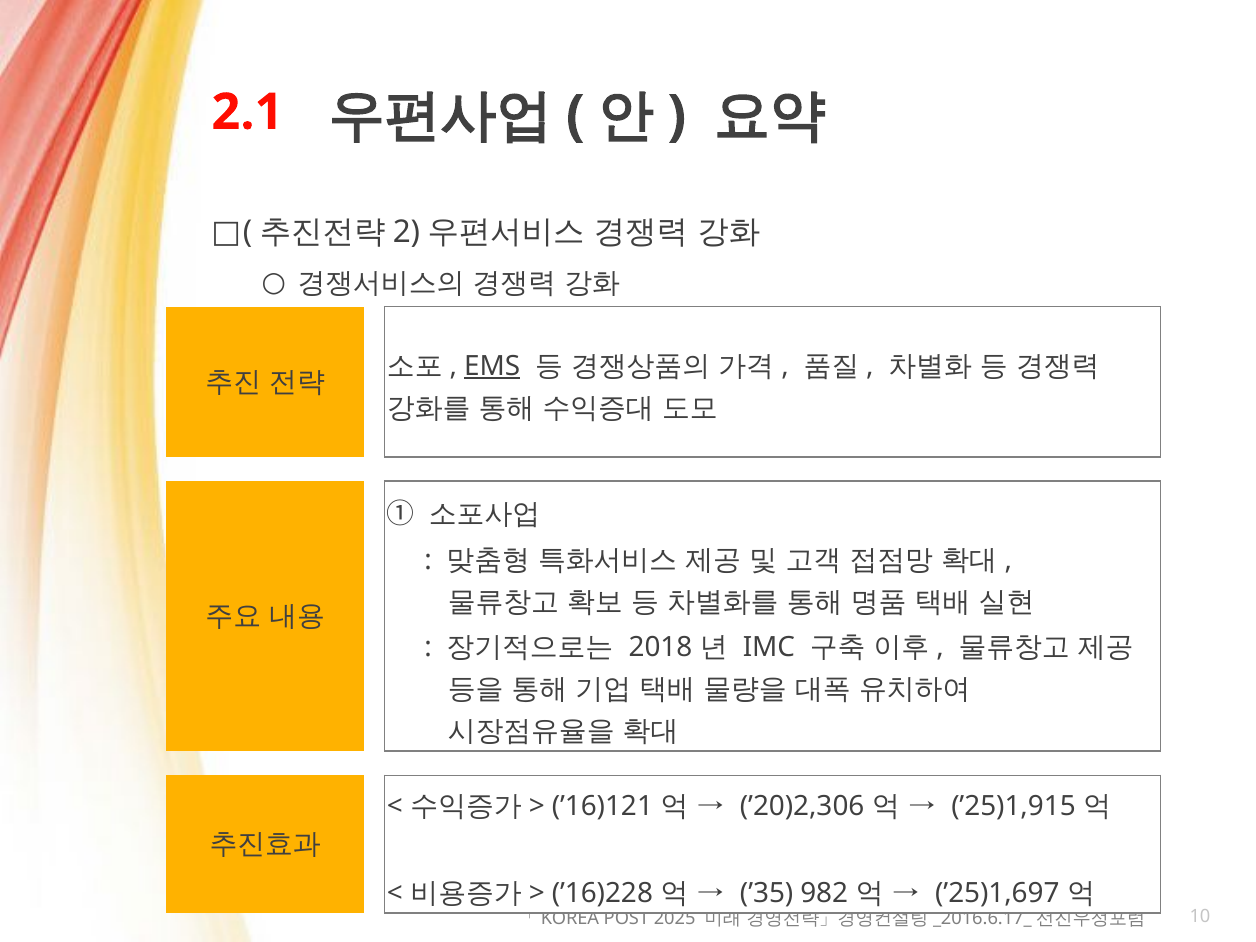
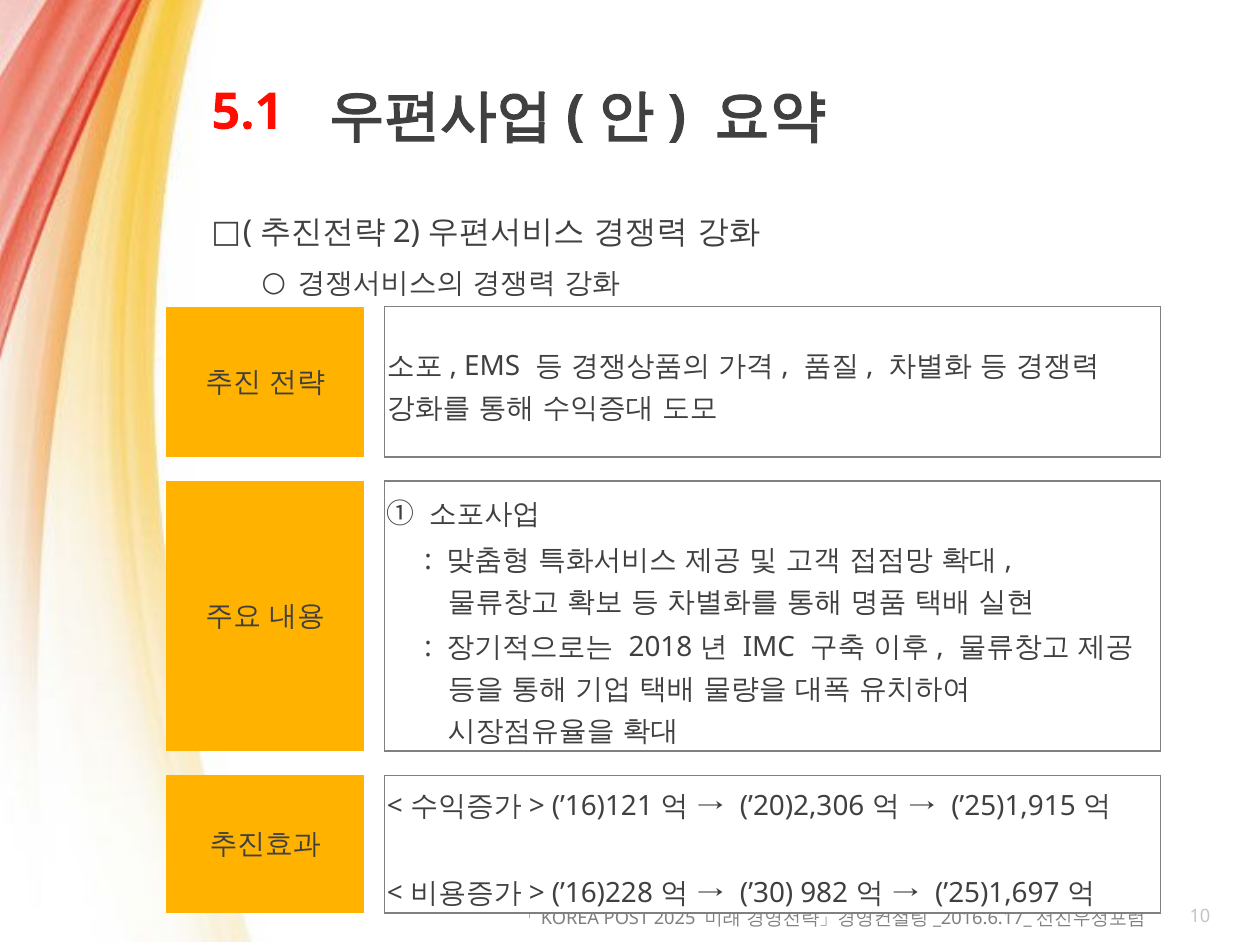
2.1: 2.1 -> 5.1
EMS underline: present -> none
’35: ’35 -> ’30
